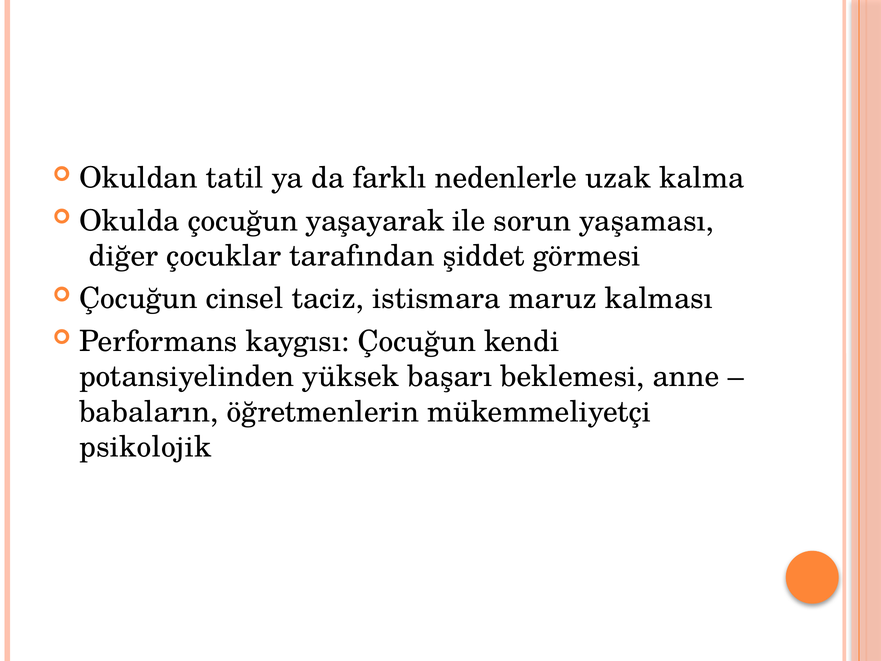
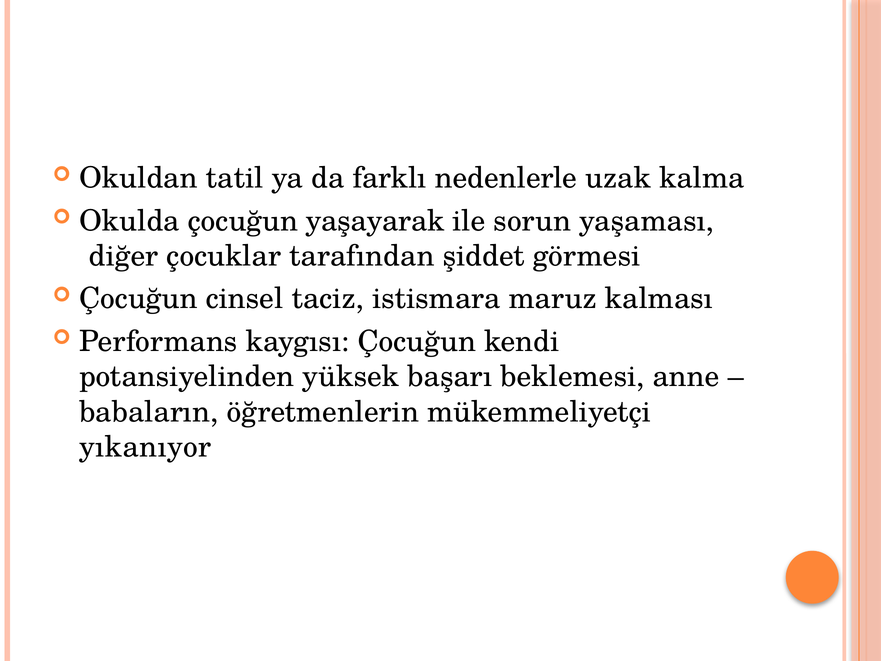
psikolojik: psikolojik -> yıkanıyor
